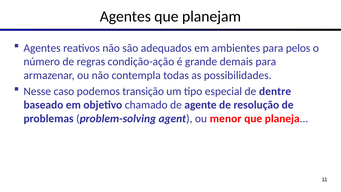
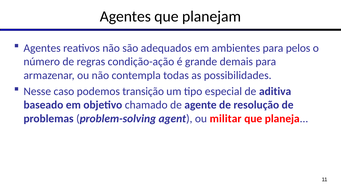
dentre: dentre -> aditiva
menor: menor -> militar
